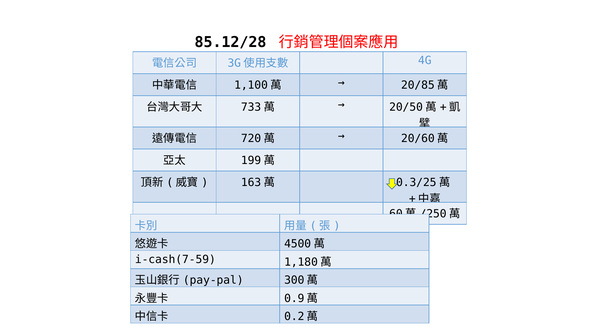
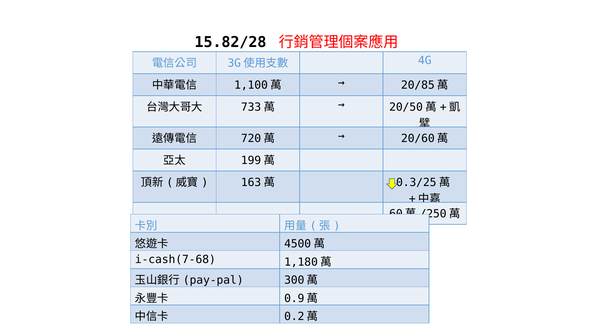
85.12/28: 85.12/28 -> 15.82/28
i-cash(7-59: i-cash(7-59 -> i-cash(7-68
